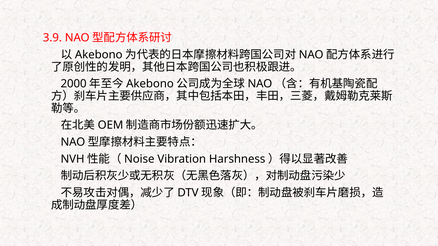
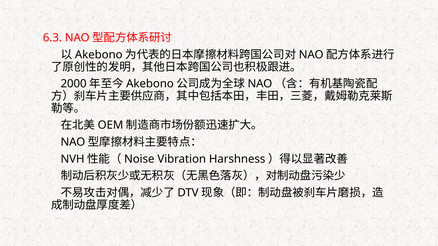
3.9: 3.9 -> 6.3
